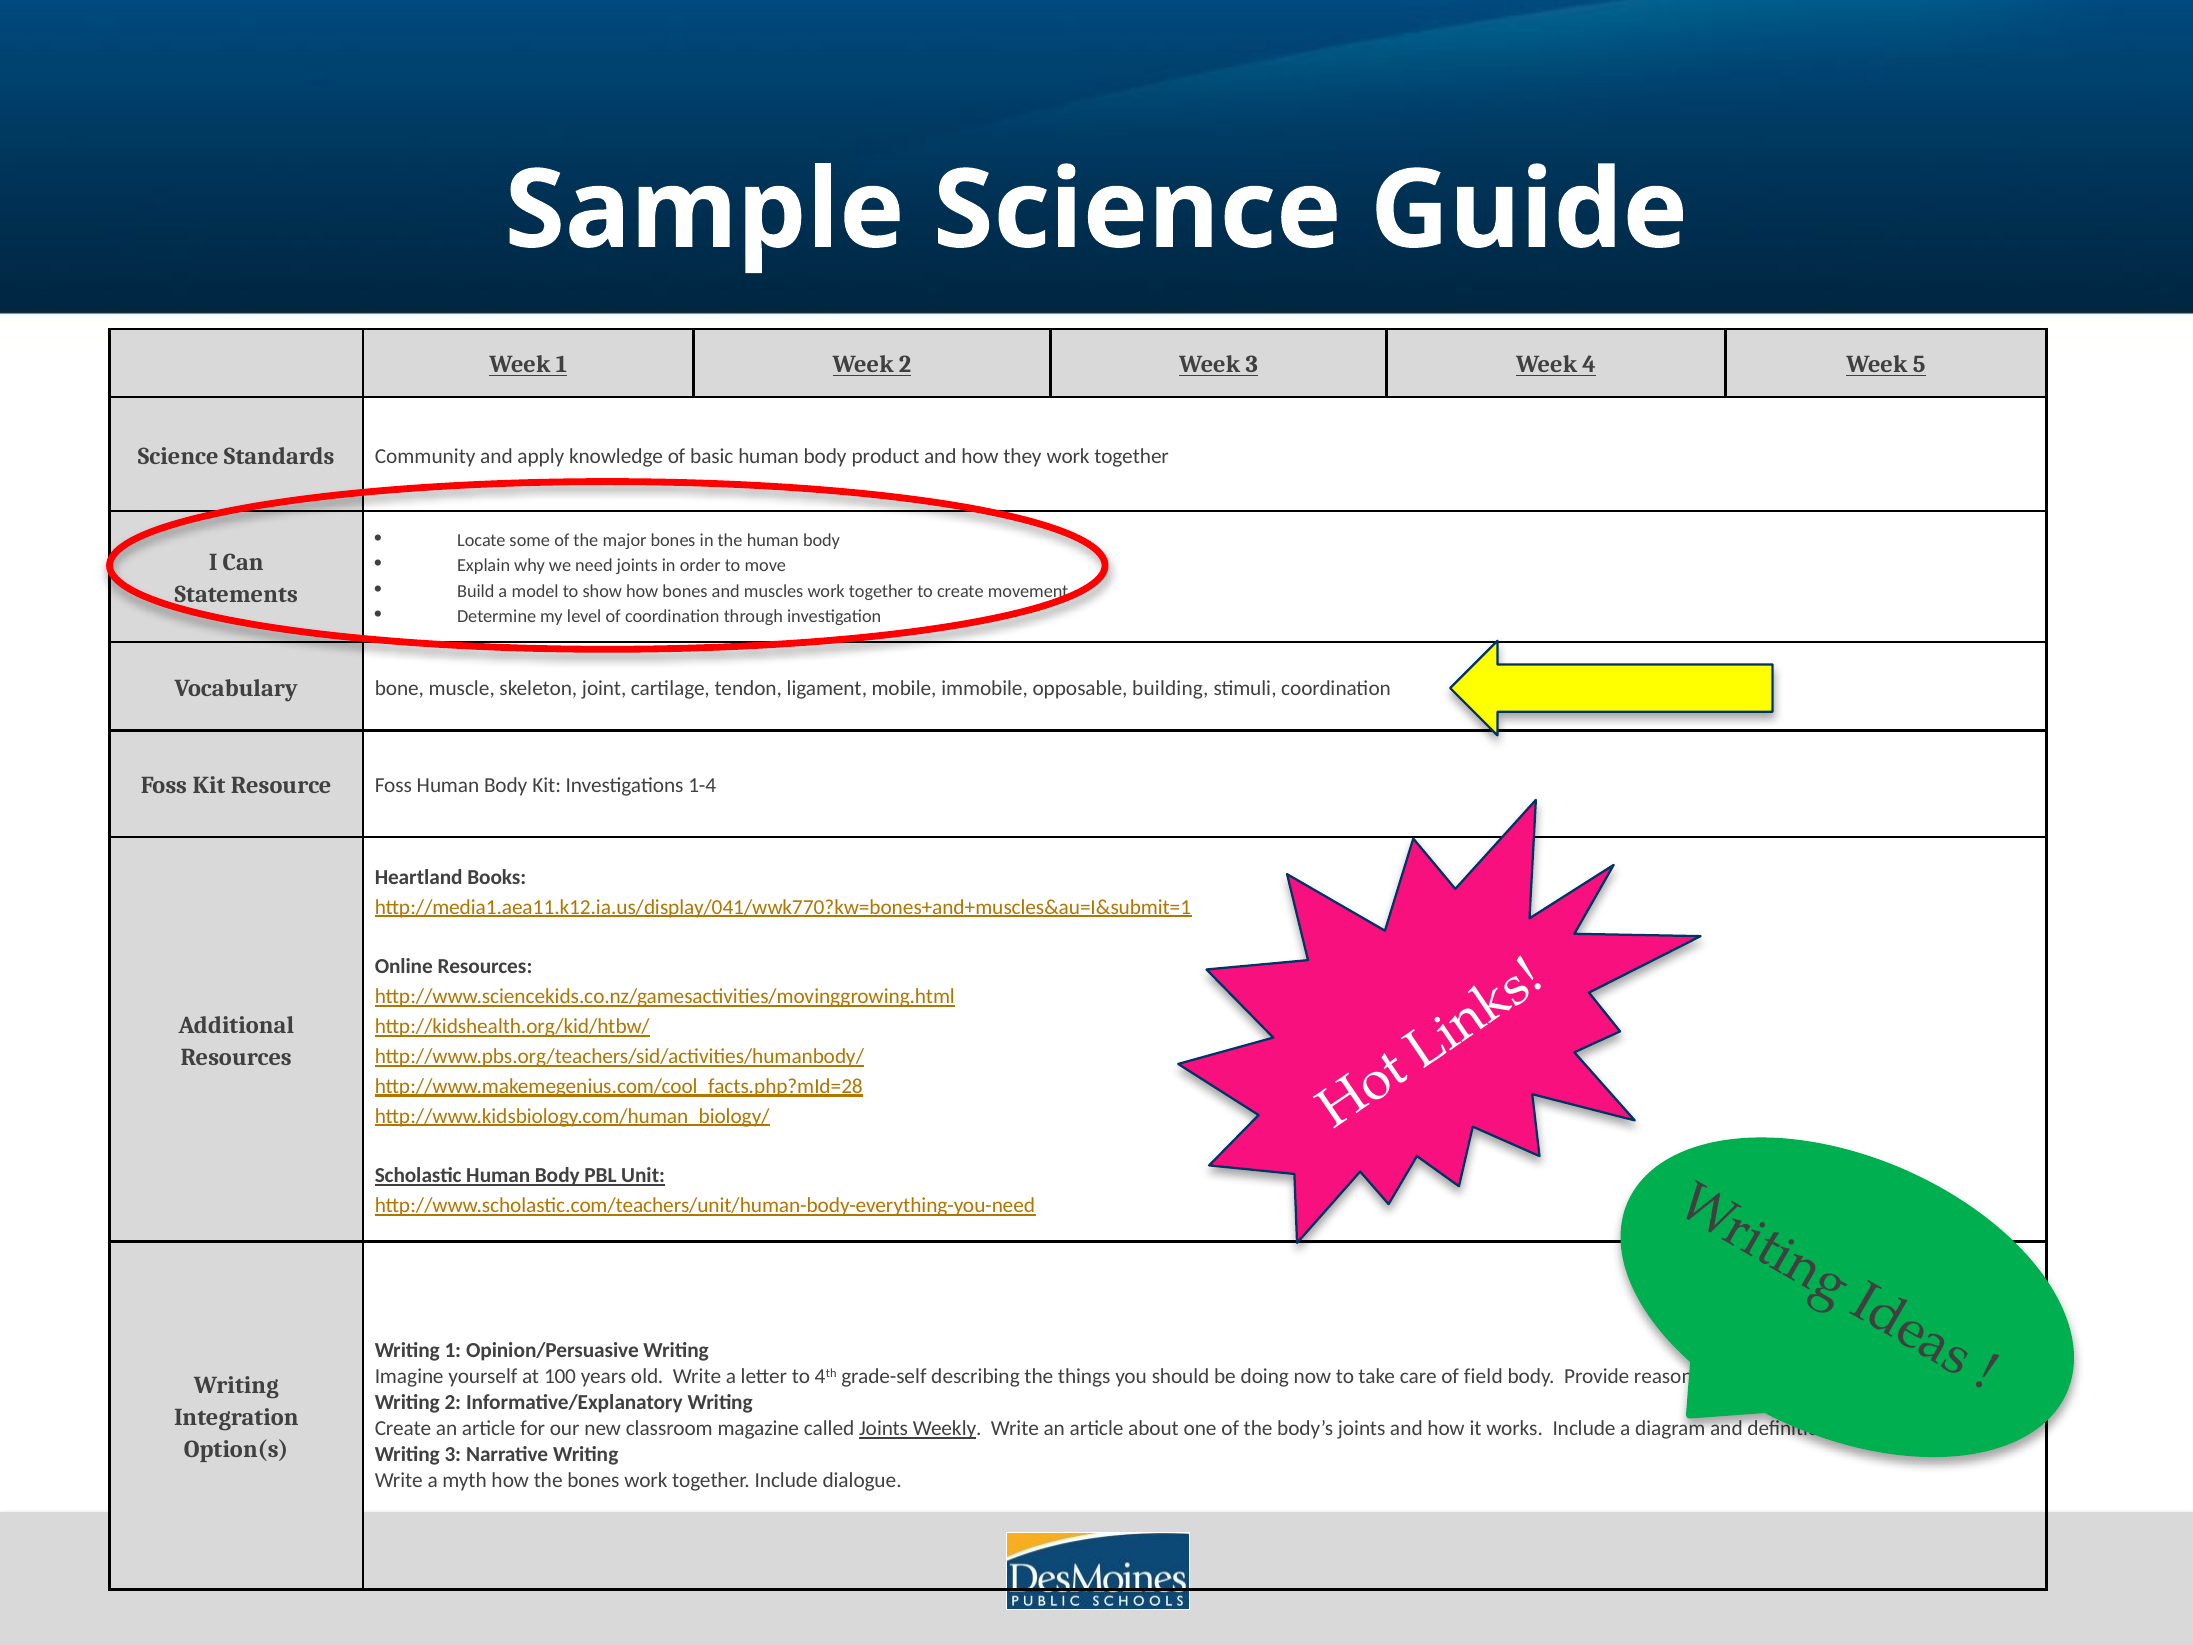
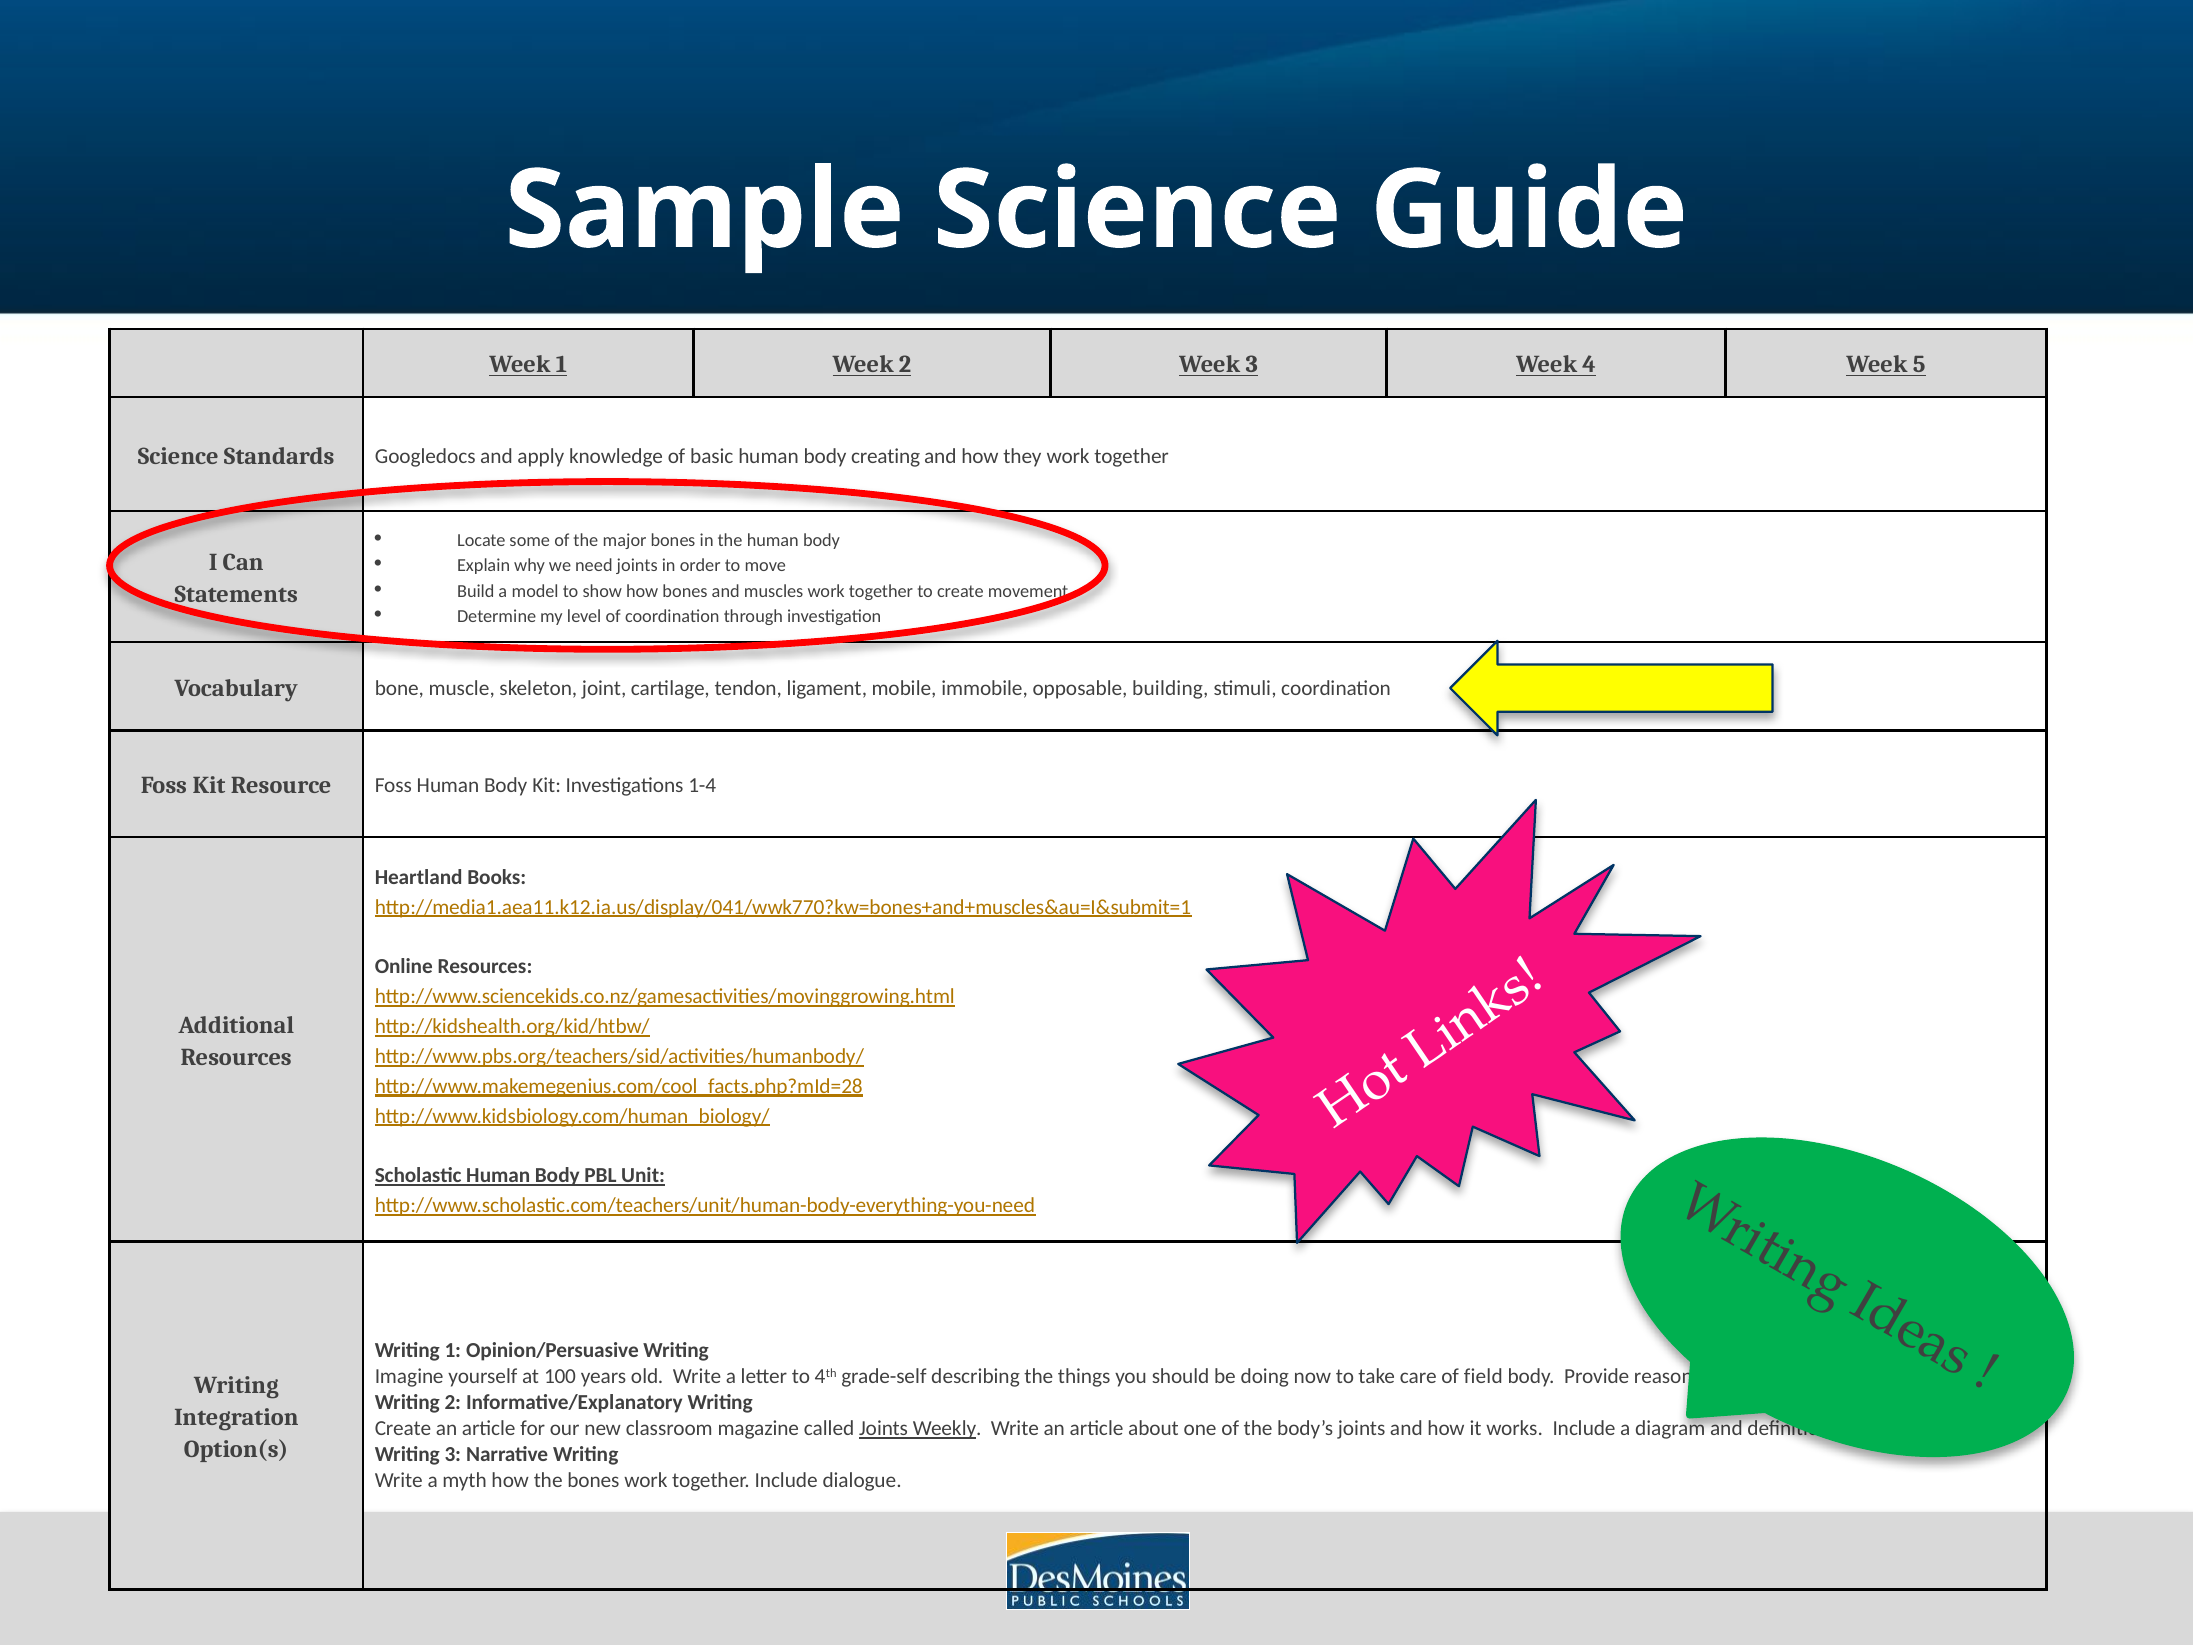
Community: Community -> Googledocs
product: product -> creating
